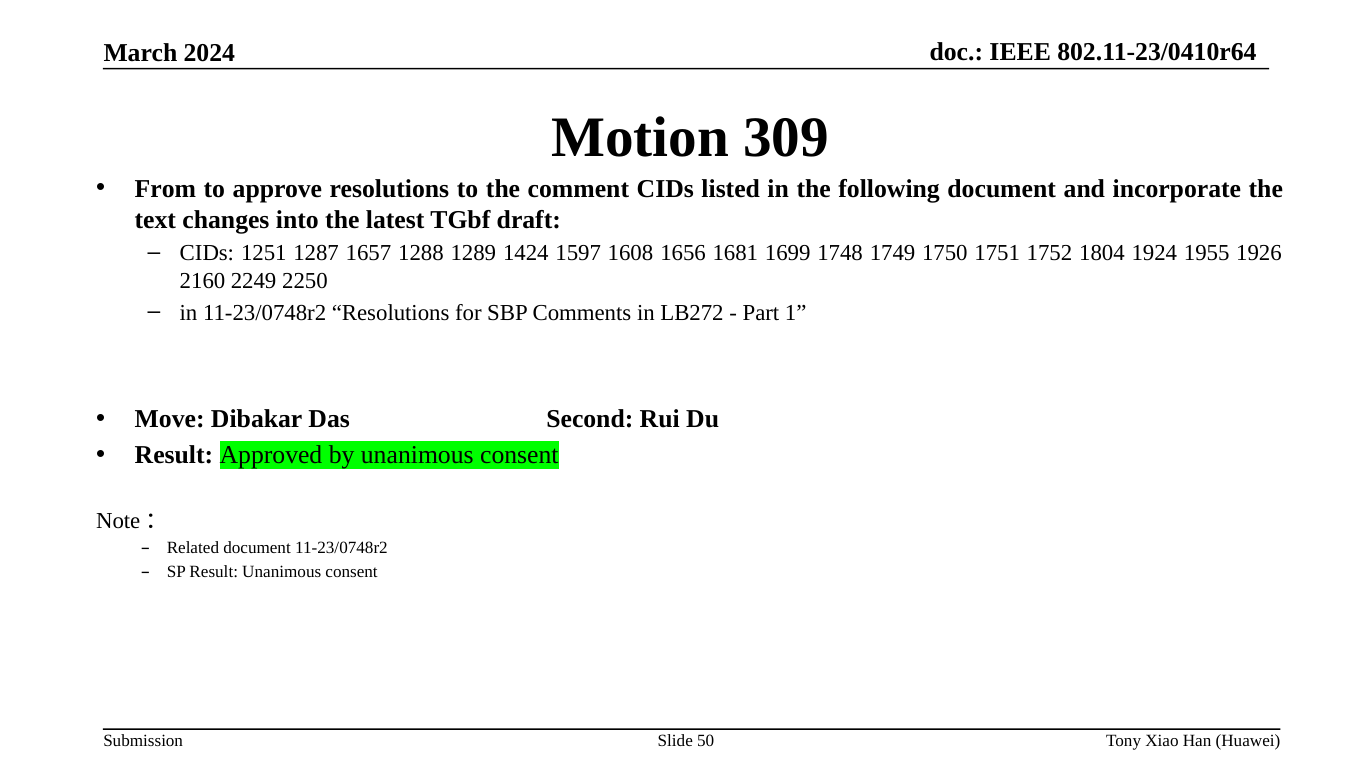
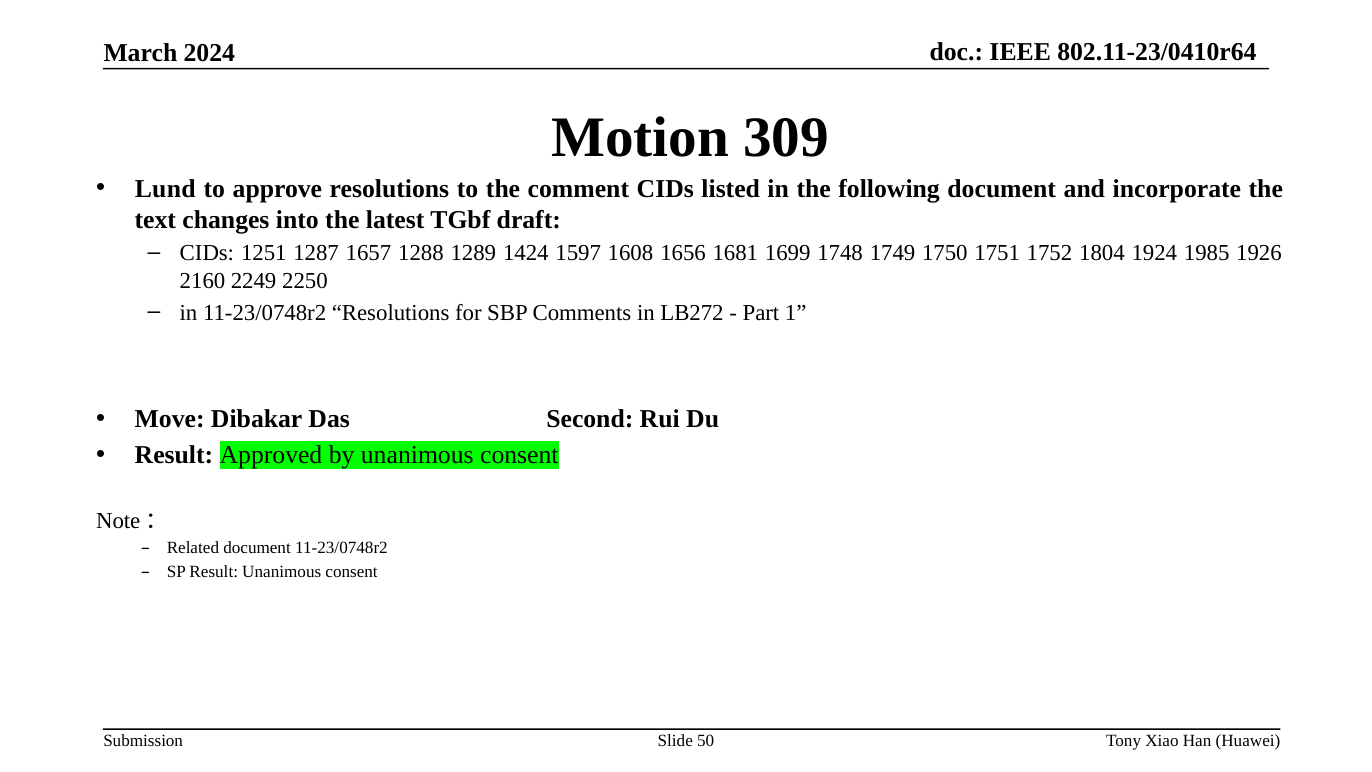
From: From -> Lund
1955: 1955 -> 1985
